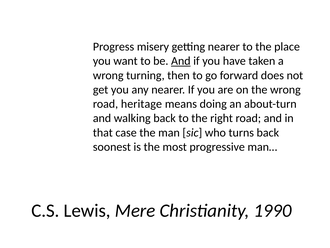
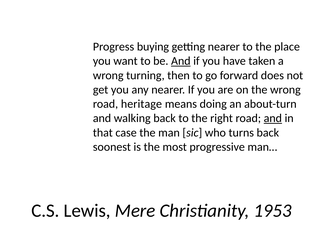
misery: misery -> buying
and at (273, 118) underline: none -> present
1990: 1990 -> 1953
